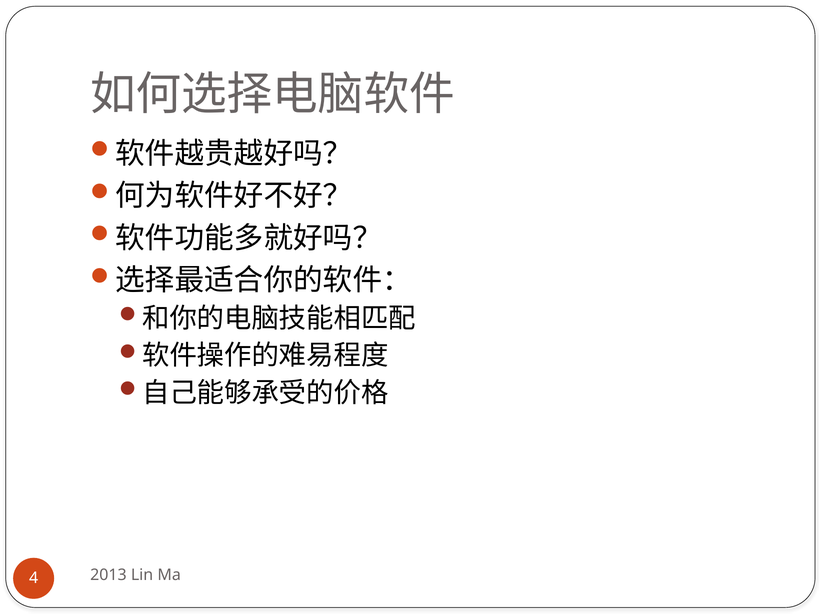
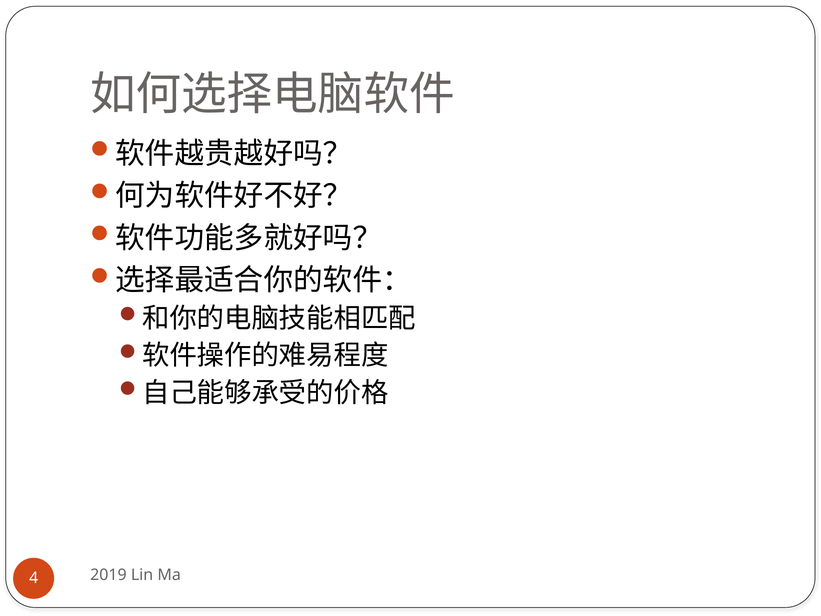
2013: 2013 -> 2019
